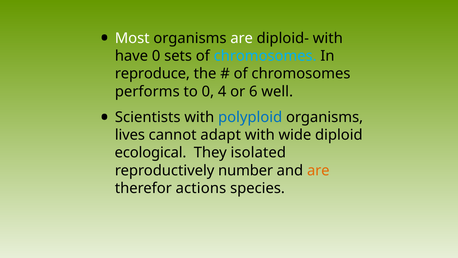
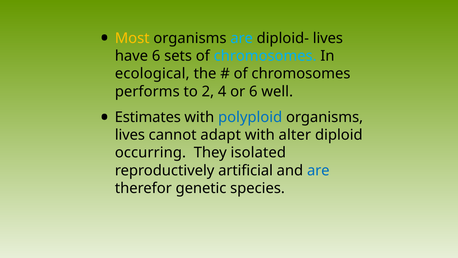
Most colour: white -> yellow
are at (242, 38) colour: white -> light blue
diploid- with: with -> lives
have 0: 0 -> 6
reproduce: reproduce -> ecological
to 0: 0 -> 2
Scientists: Scientists -> Estimates
wide: wide -> alter
ecological: ecological -> occurring
number: number -> artificial
are at (318, 170) colour: orange -> blue
actions: actions -> genetic
